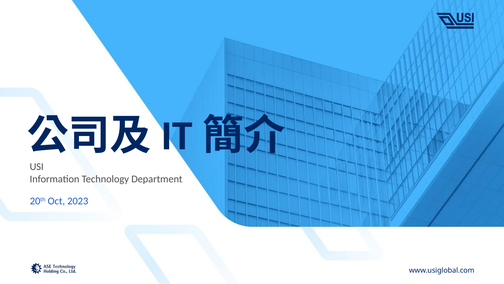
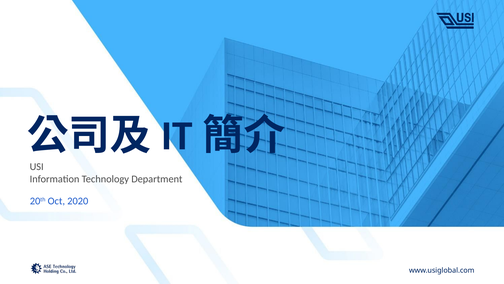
2023: 2023 -> 2020
